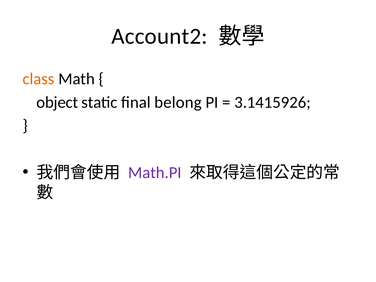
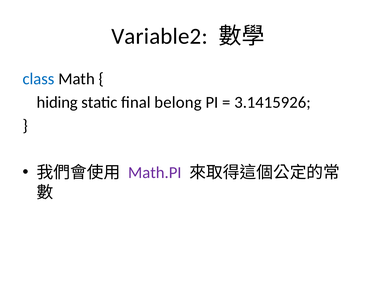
Account2: Account2 -> Variable2
class colour: orange -> blue
object: object -> hiding
